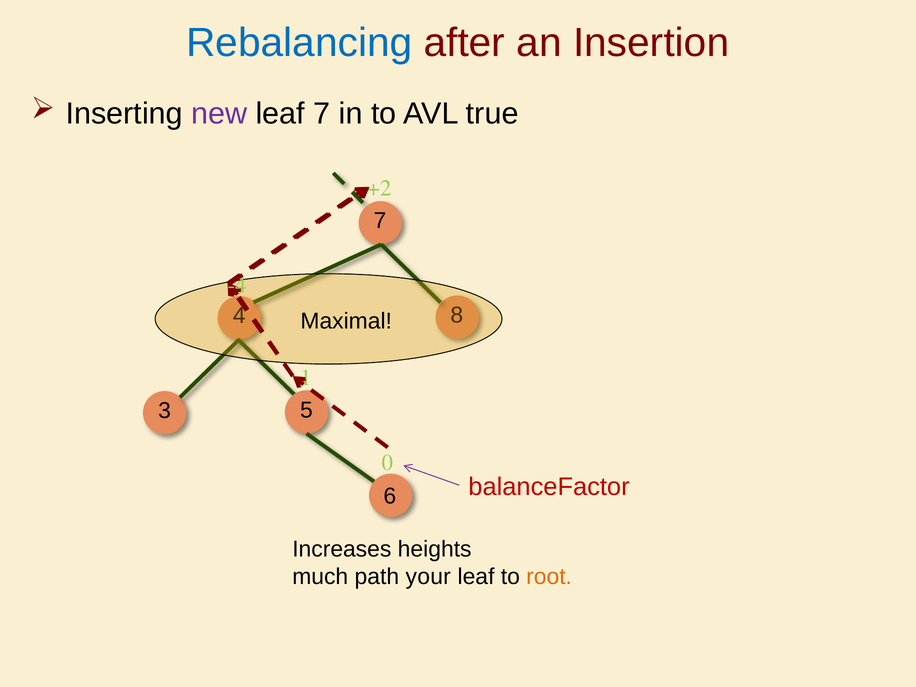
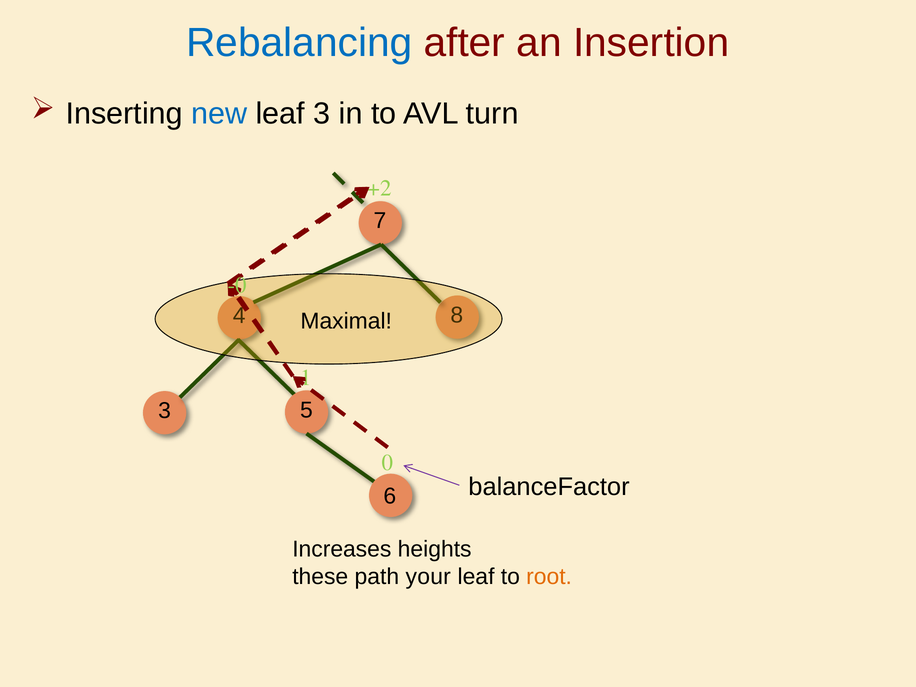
new colour: purple -> blue
leaf 7: 7 -> 3
true: true -> turn
-4: -4 -> -0
balanceFactor colour: red -> black
much: much -> these
